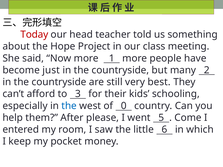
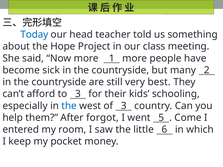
Today colour: red -> blue
just: just -> sick
of 0: 0 -> 3
please: please -> forgot
